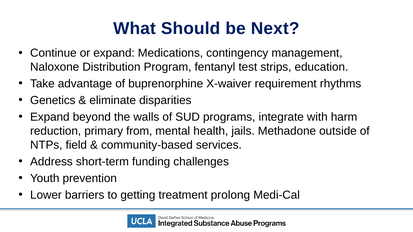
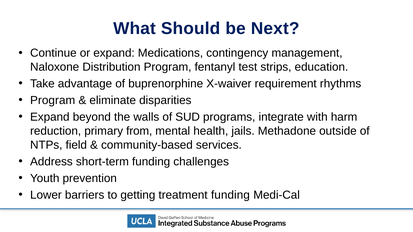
Genetics at (53, 101): Genetics -> Program
treatment prolong: prolong -> funding
